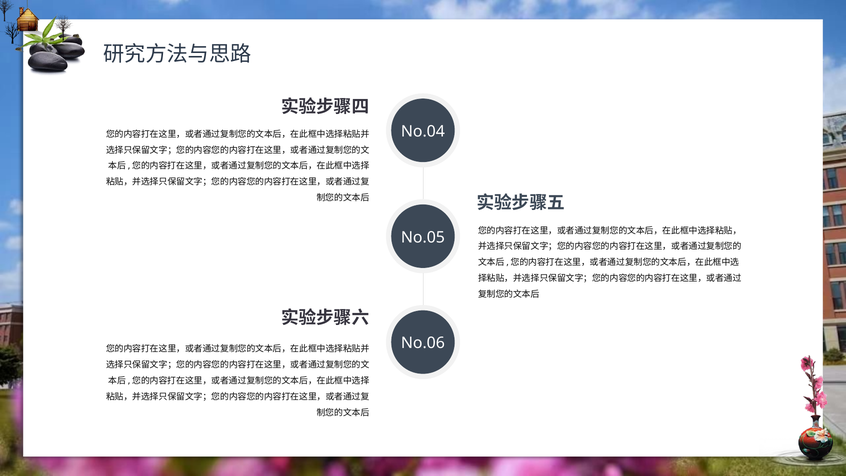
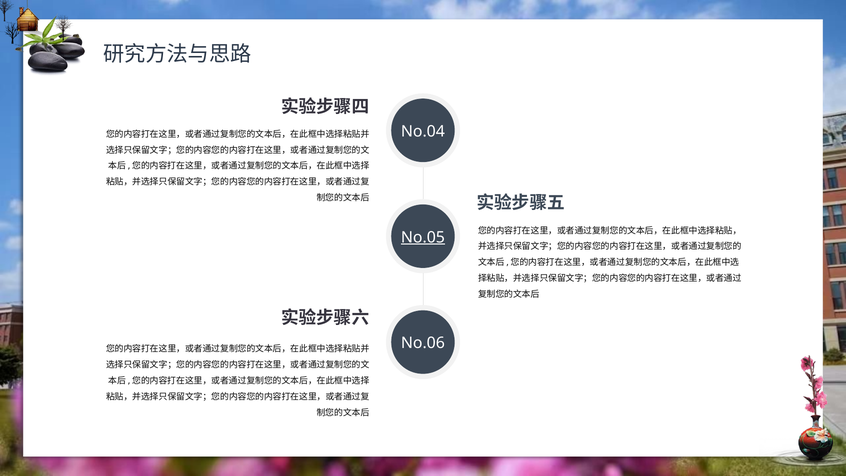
No.05 underline: none -> present
